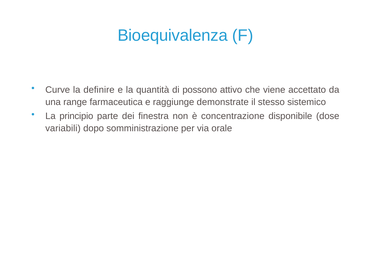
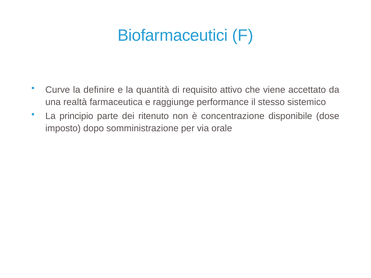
Bioequivalenza: Bioequivalenza -> Biofarmaceutici
possono: possono -> requisito
range: range -> realtà
demonstrate: demonstrate -> performance
finestra: finestra -> ritenuto
variabili: variabili -> imposto
